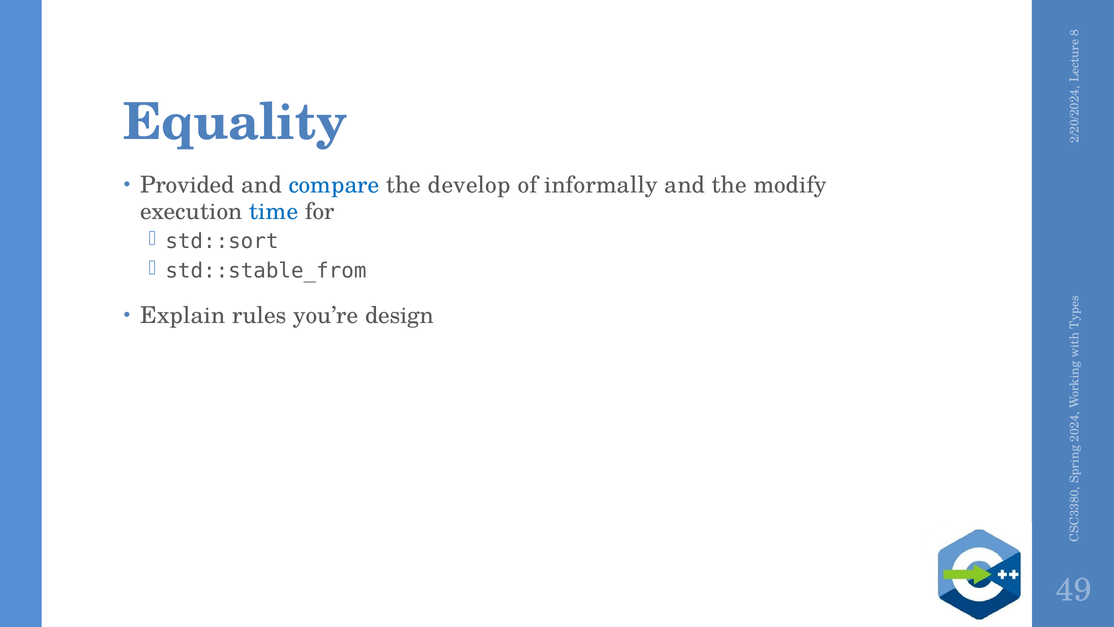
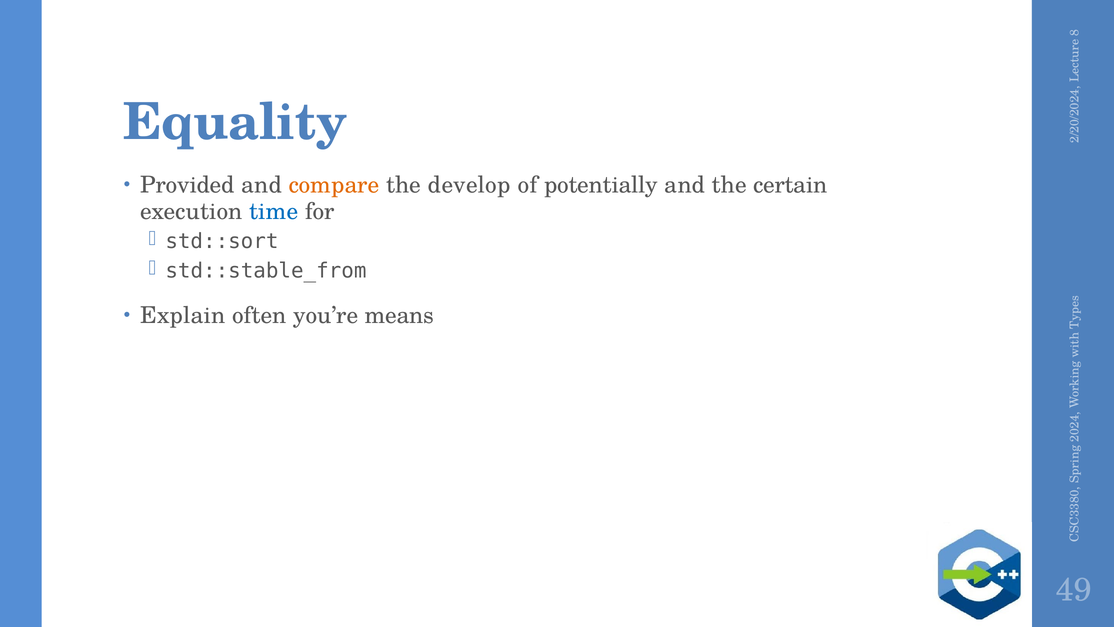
compare colour: blue -> orange
informally: informally -> potentially
modify: modify -> certain
rules: rules -> often
design: design -> means
